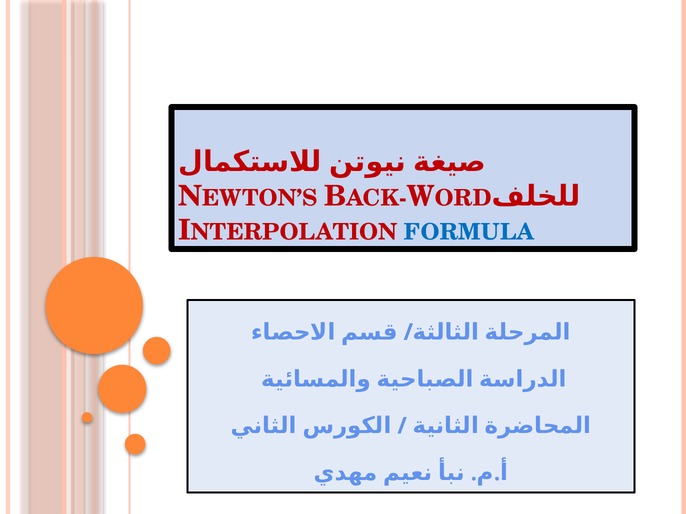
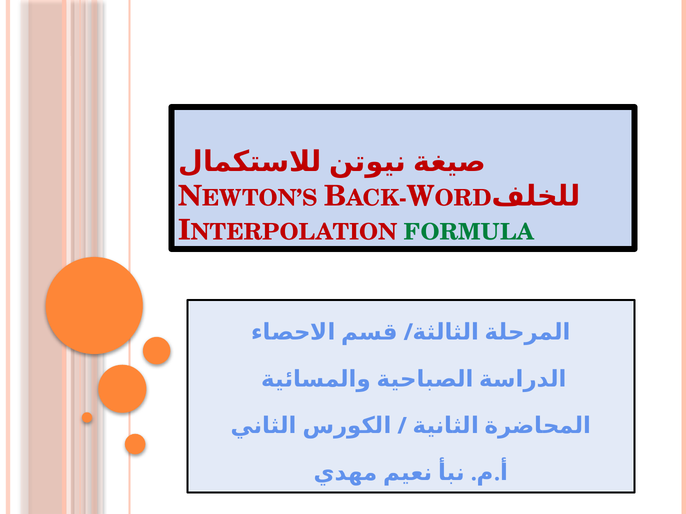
FORMULA colour: blue -> green
